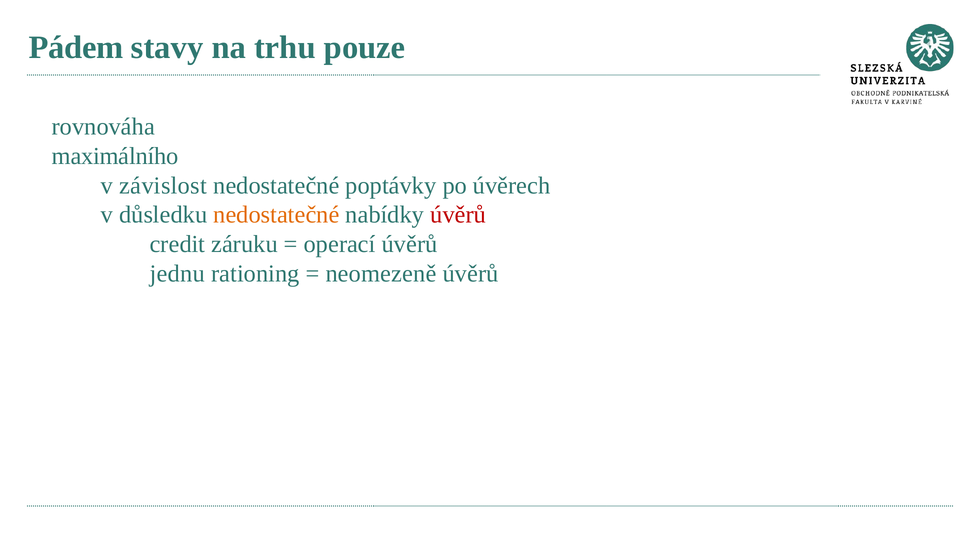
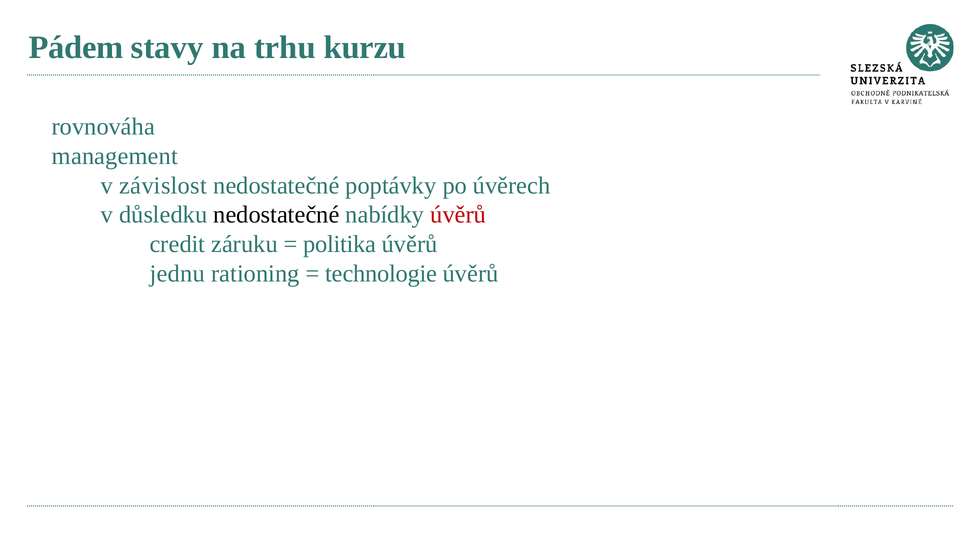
pouze: pouze -> kurzu
maximálního: maximálního -> management
nedostatečné at (276, 215) colour: orange -> black
operací: operací -> politika
neomezeně: neomezeně -> technologie
